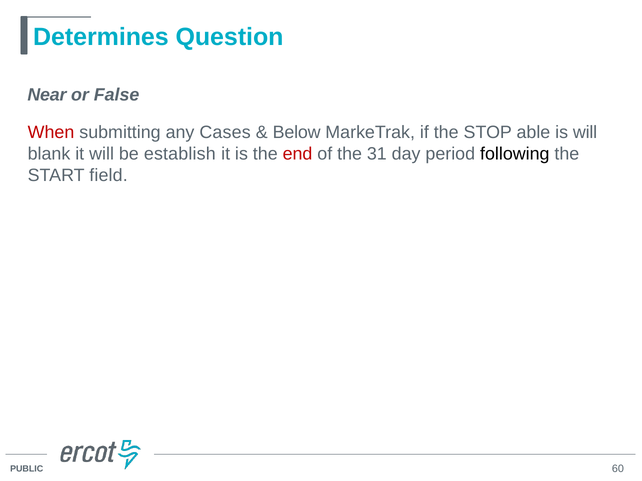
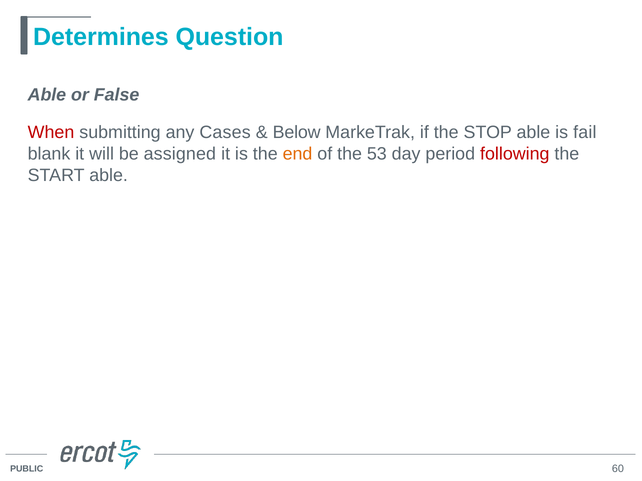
Near at (47, 95): Near -> Able
is will: will -> fail
establish: establish -> assigned
end colour: red -> orange
31: 31 -> 53
following colour: black -> red
START field: field -> able
